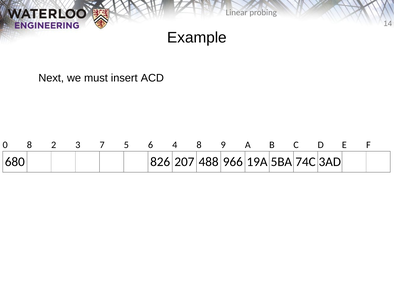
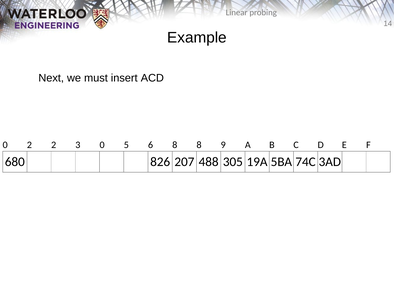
0 8: 8 -> 2
3 7: 7 -> 0
6 4: 4 -> 8
966: 966 -> 305
